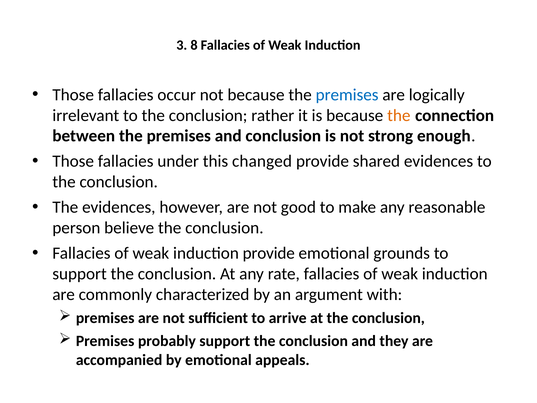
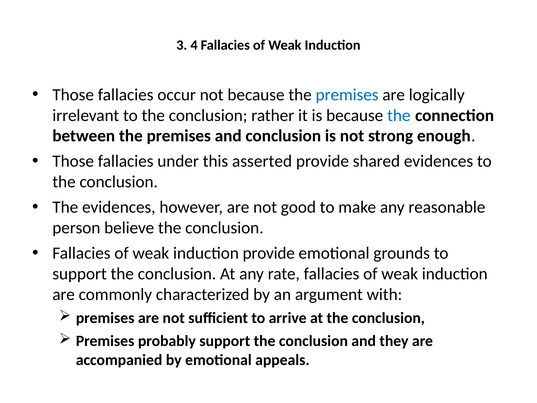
8: 8 -> 4
the at (399, 115) colour: orange -> blue
changed: changed -> asserted
